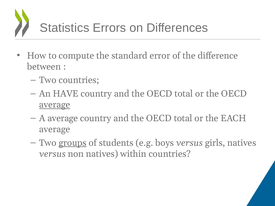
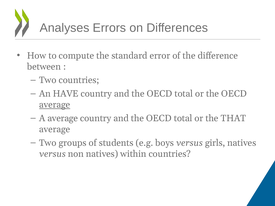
Statistics: Statistics -> Analyses
EACH: EACH -> THAT
groups underline: present -> none
